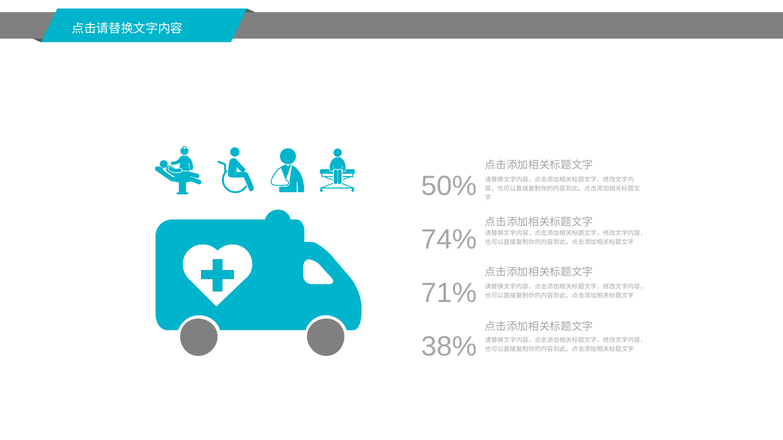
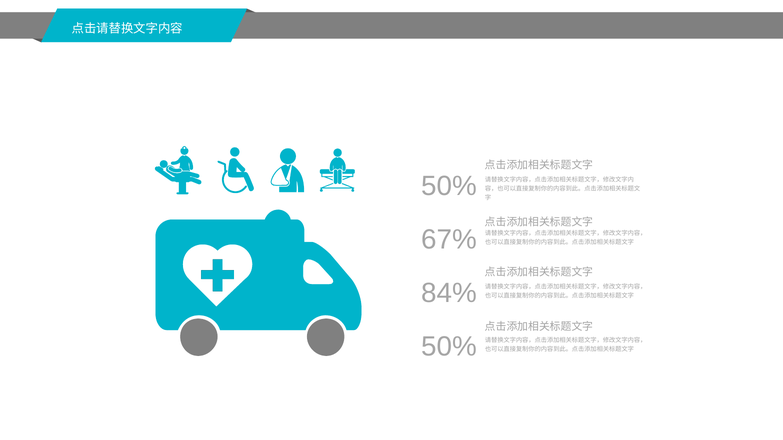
74%: 74% -> 67%
71%: 71% -> 84%
38% at (449, 347): 38% -> 50%
